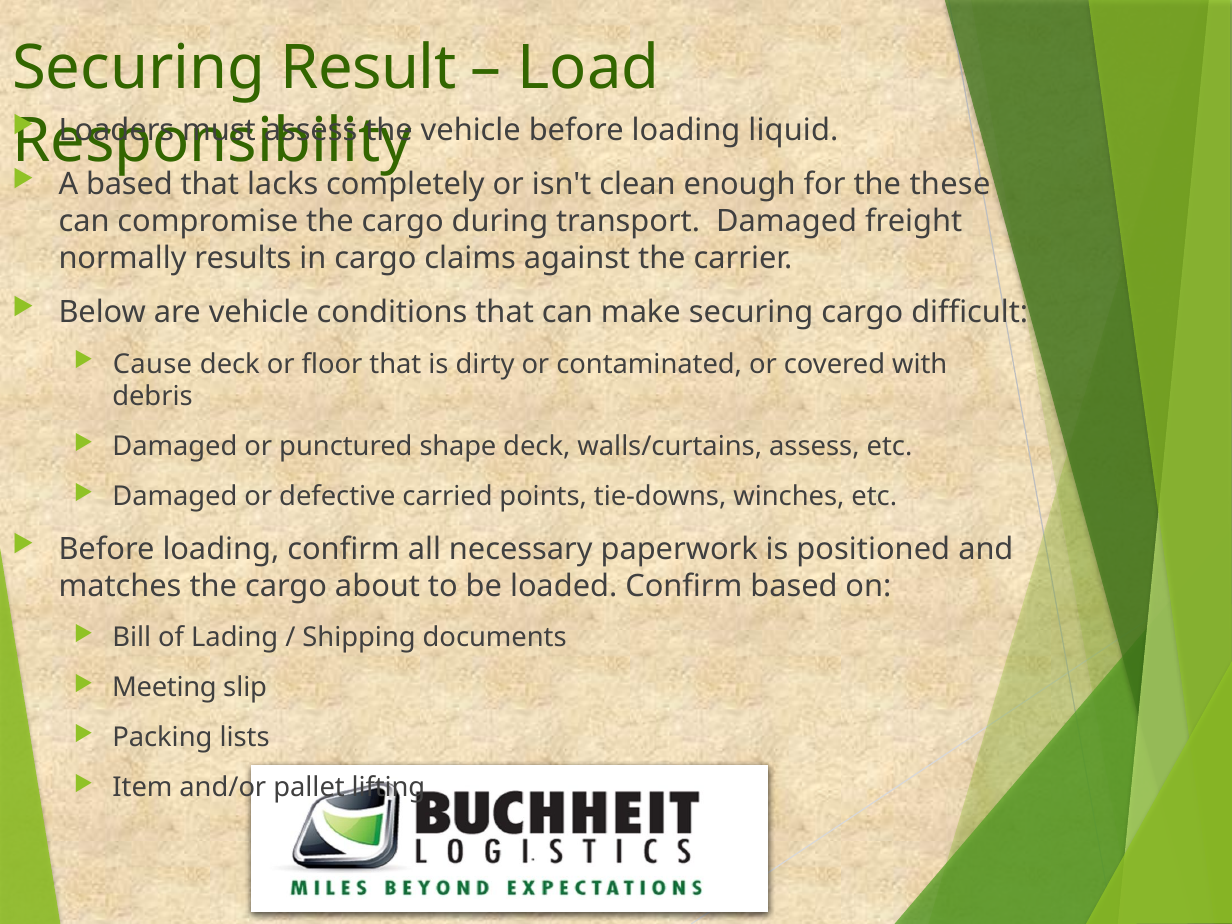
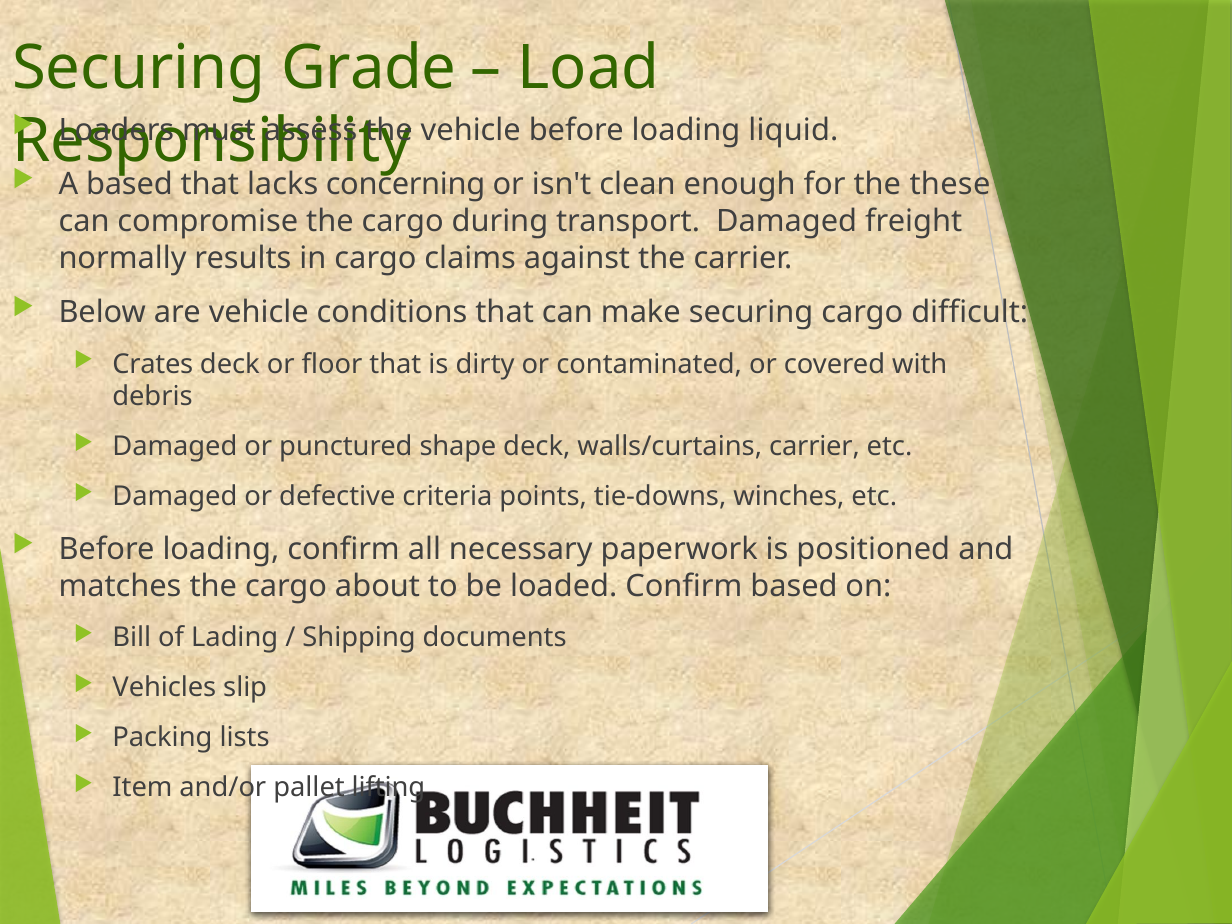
Result: Result -> Grade
completely: completely -> concerning
Cause: Cause -> Crates
walls/curtains assess: assess -> carrier
carried: carried -> criteria
Meeting: Meeting -> Vehicles
